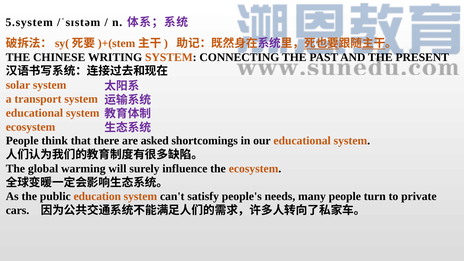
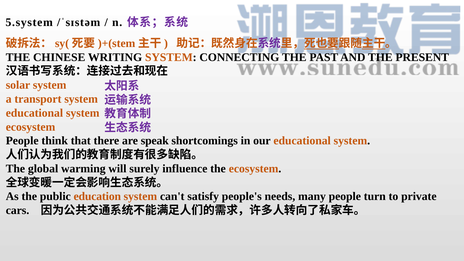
asked: asked -> speak
